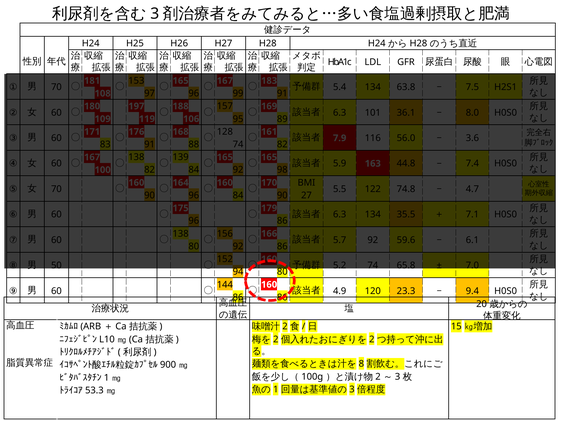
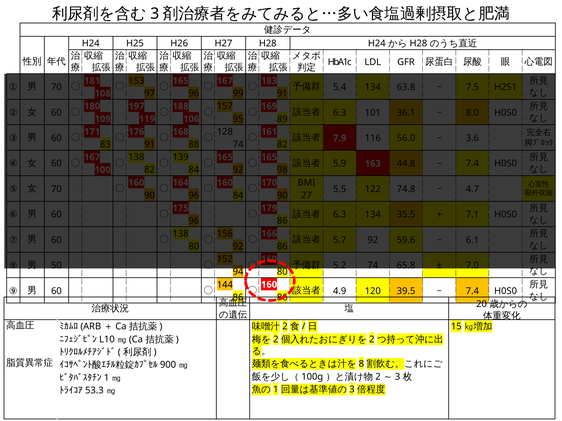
23.3: 23.3 -> 39.5
9.4 at (472, 291): 9.4 -> 7.4
